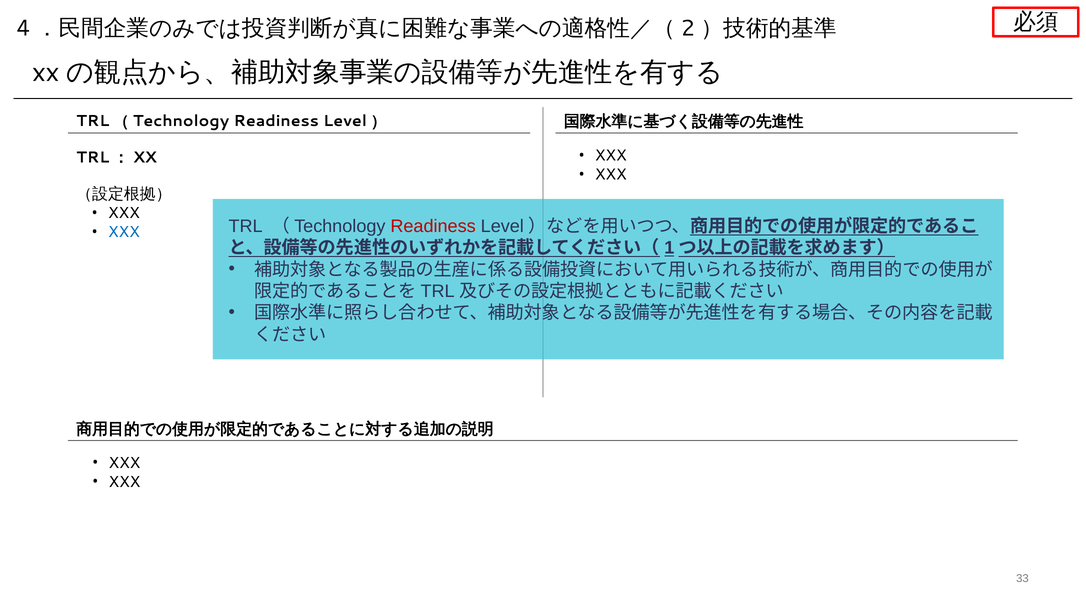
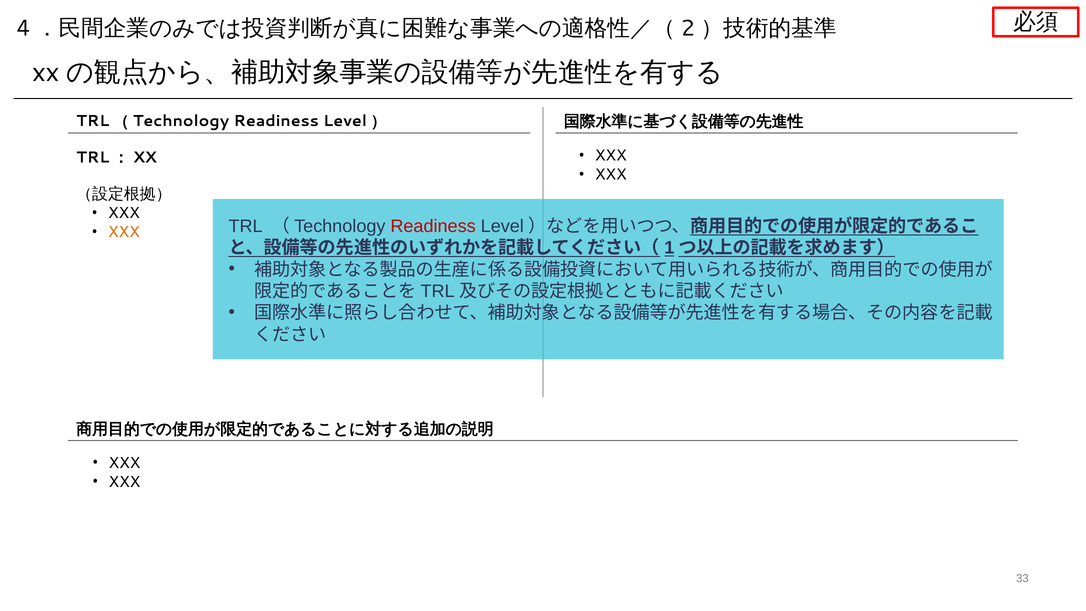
XXX at (124, 232) colour: blue -> orange
